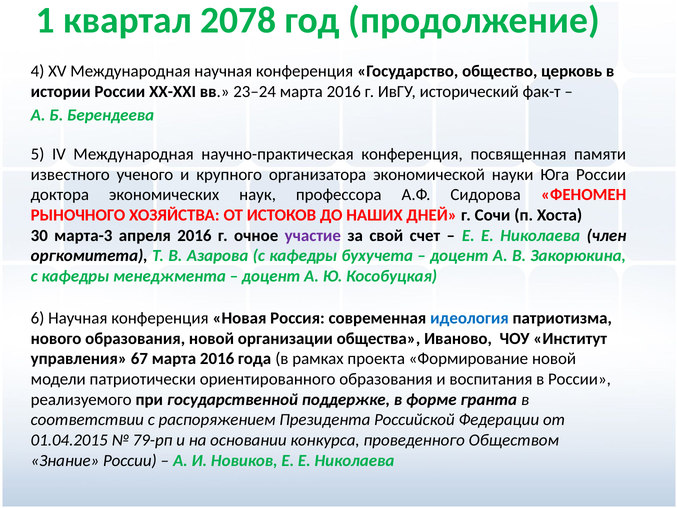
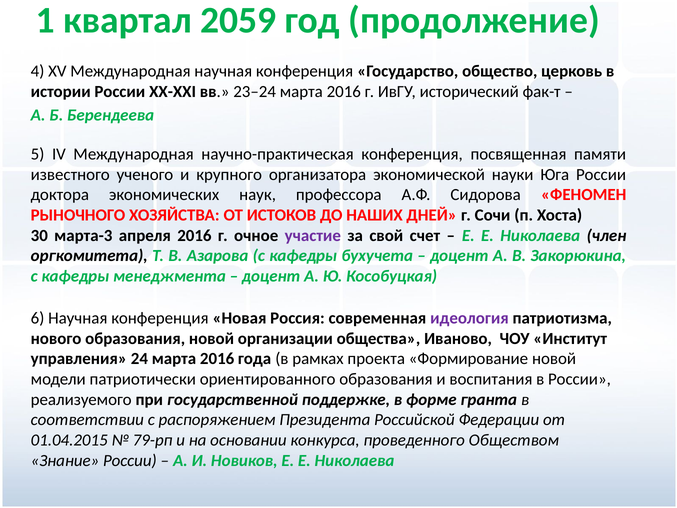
2078: 2078 -> 2059
идеология colour: blue -> purple
67: 67 -> 24
